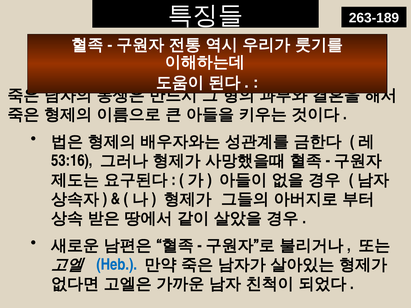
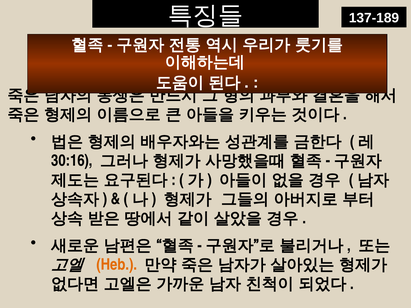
263-189: 263-189 -> 137-189
53:16: 53:16 -> 30:16
Heb colour: blue -> orange
